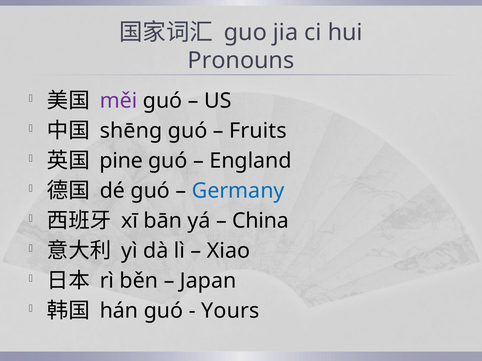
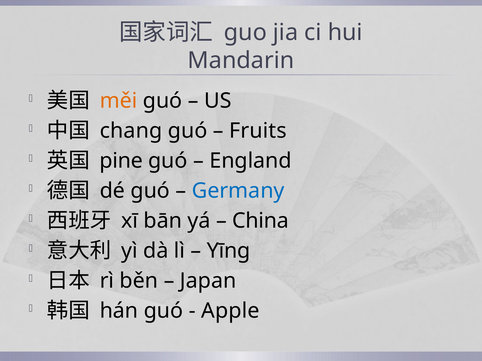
Pronouns: Pronouns -> Mandarin
měi colour: purple -> orange
shēng: shēng -> chang
Xiao: Xiao -> Yīng
Yours: Yours -> Apple
